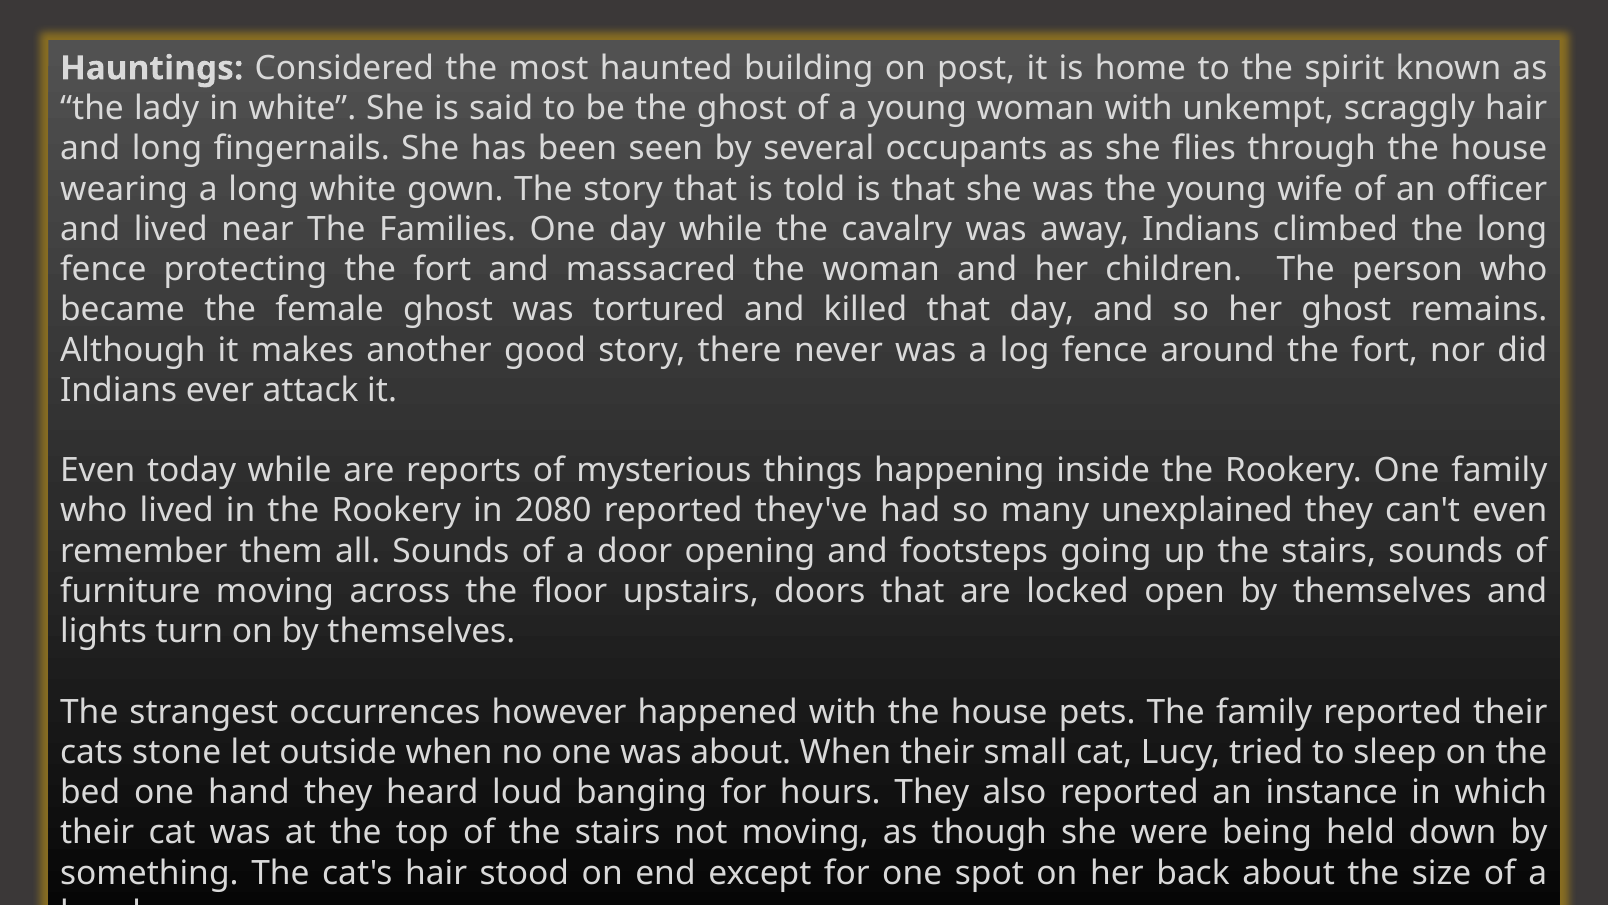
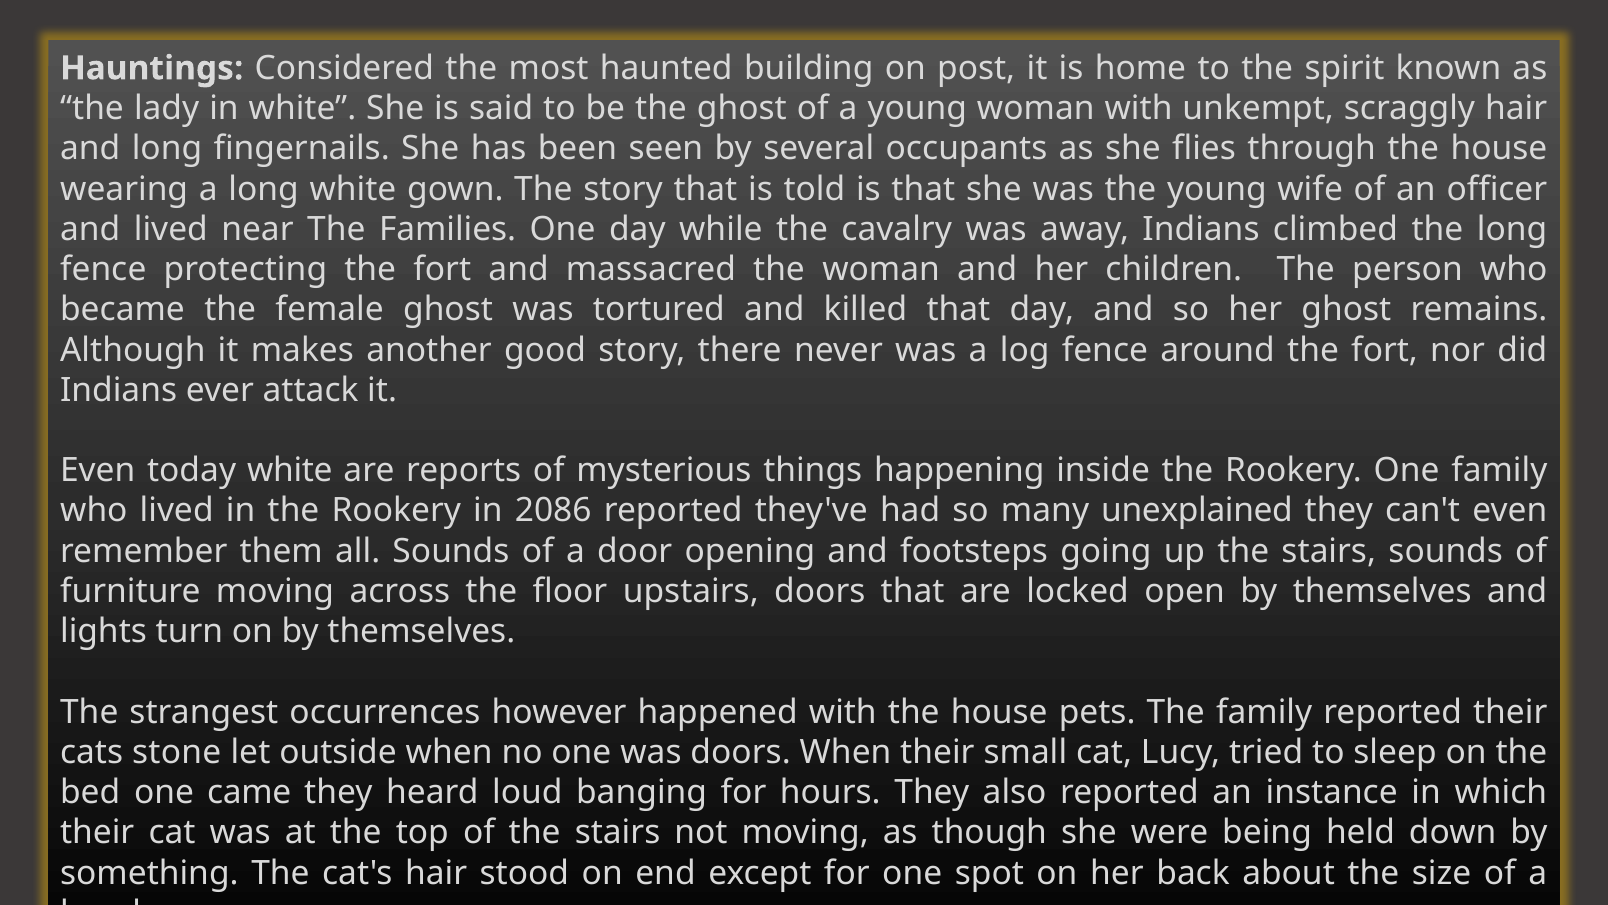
today while: while -> white
2080: 2080 -> 2086
was about: about -> doors
one hand: hand -> came
